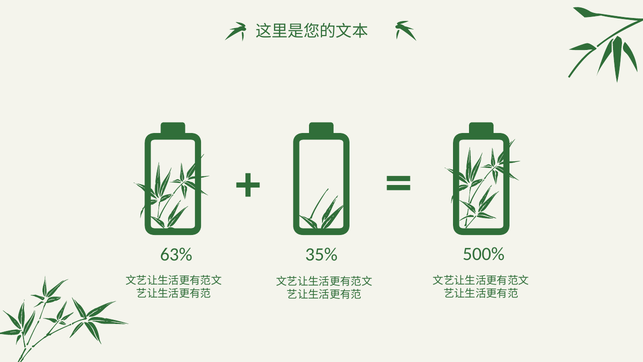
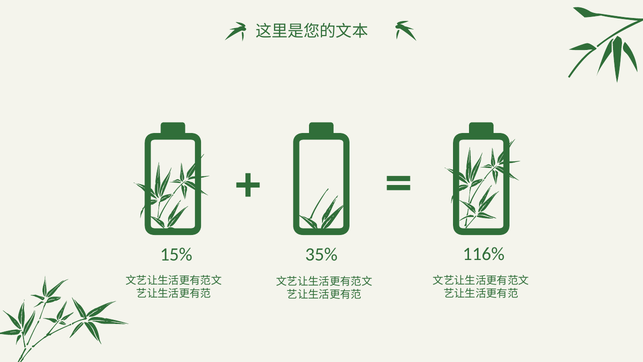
63%: 63% -> 15%
500%: 500% -> 116%
